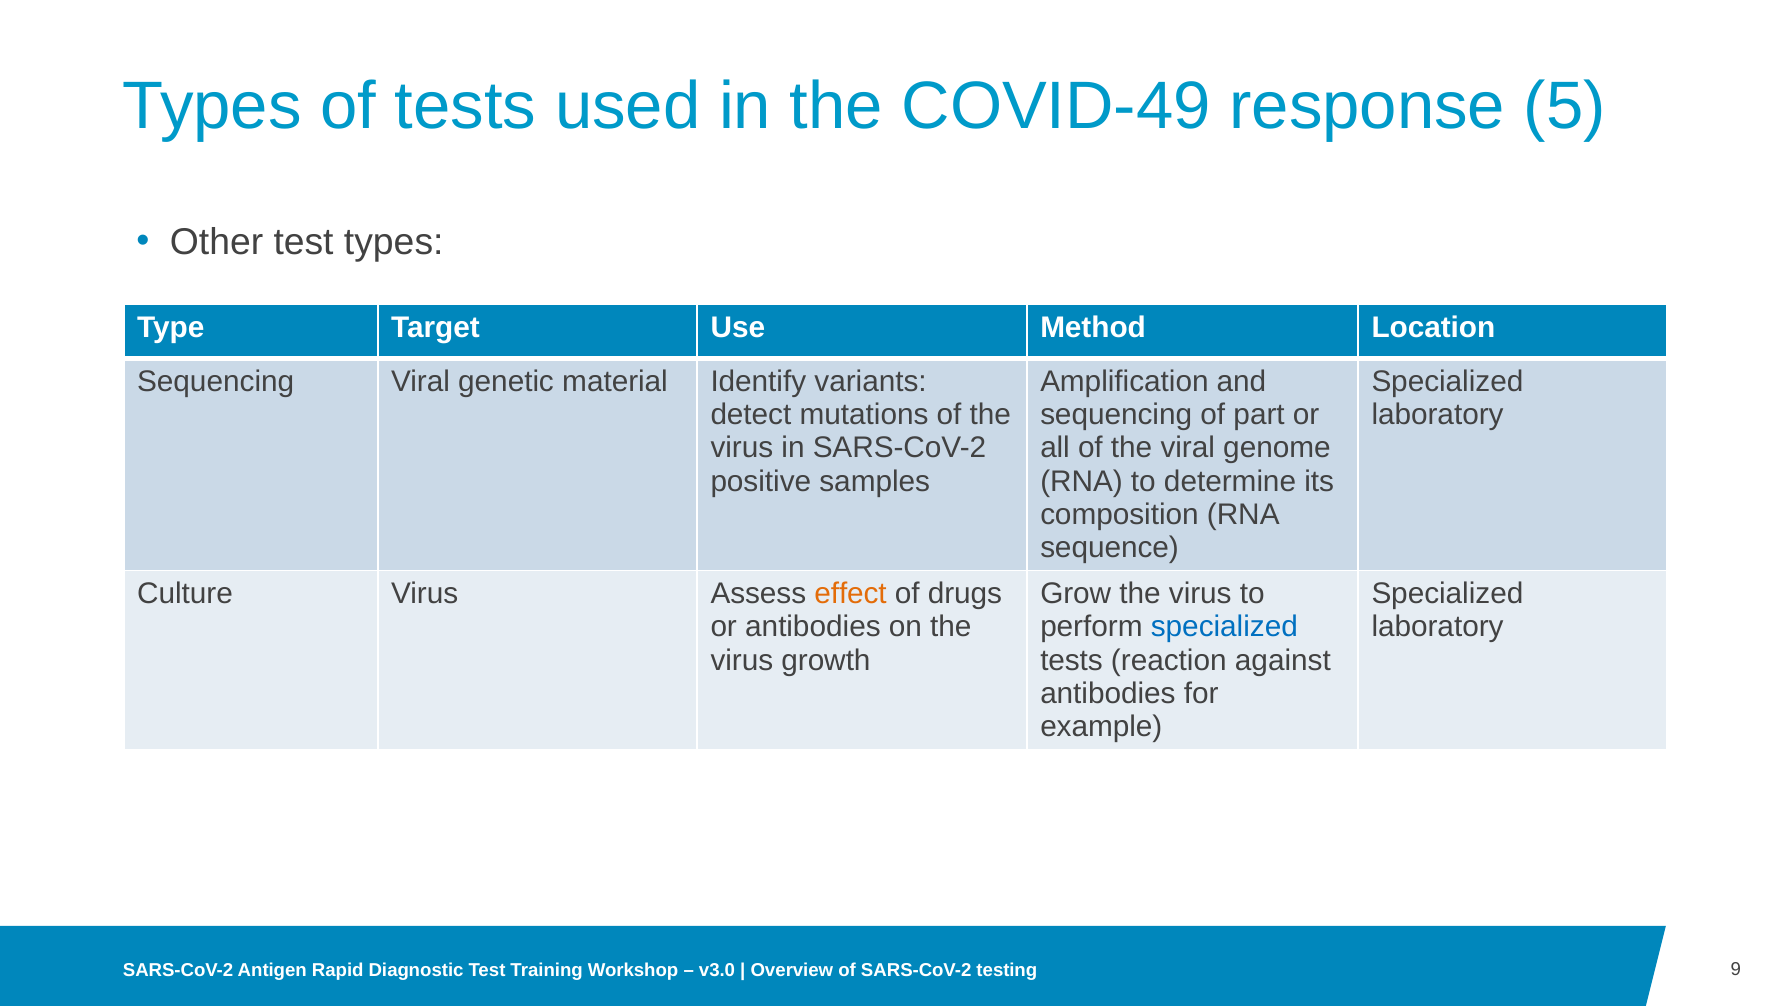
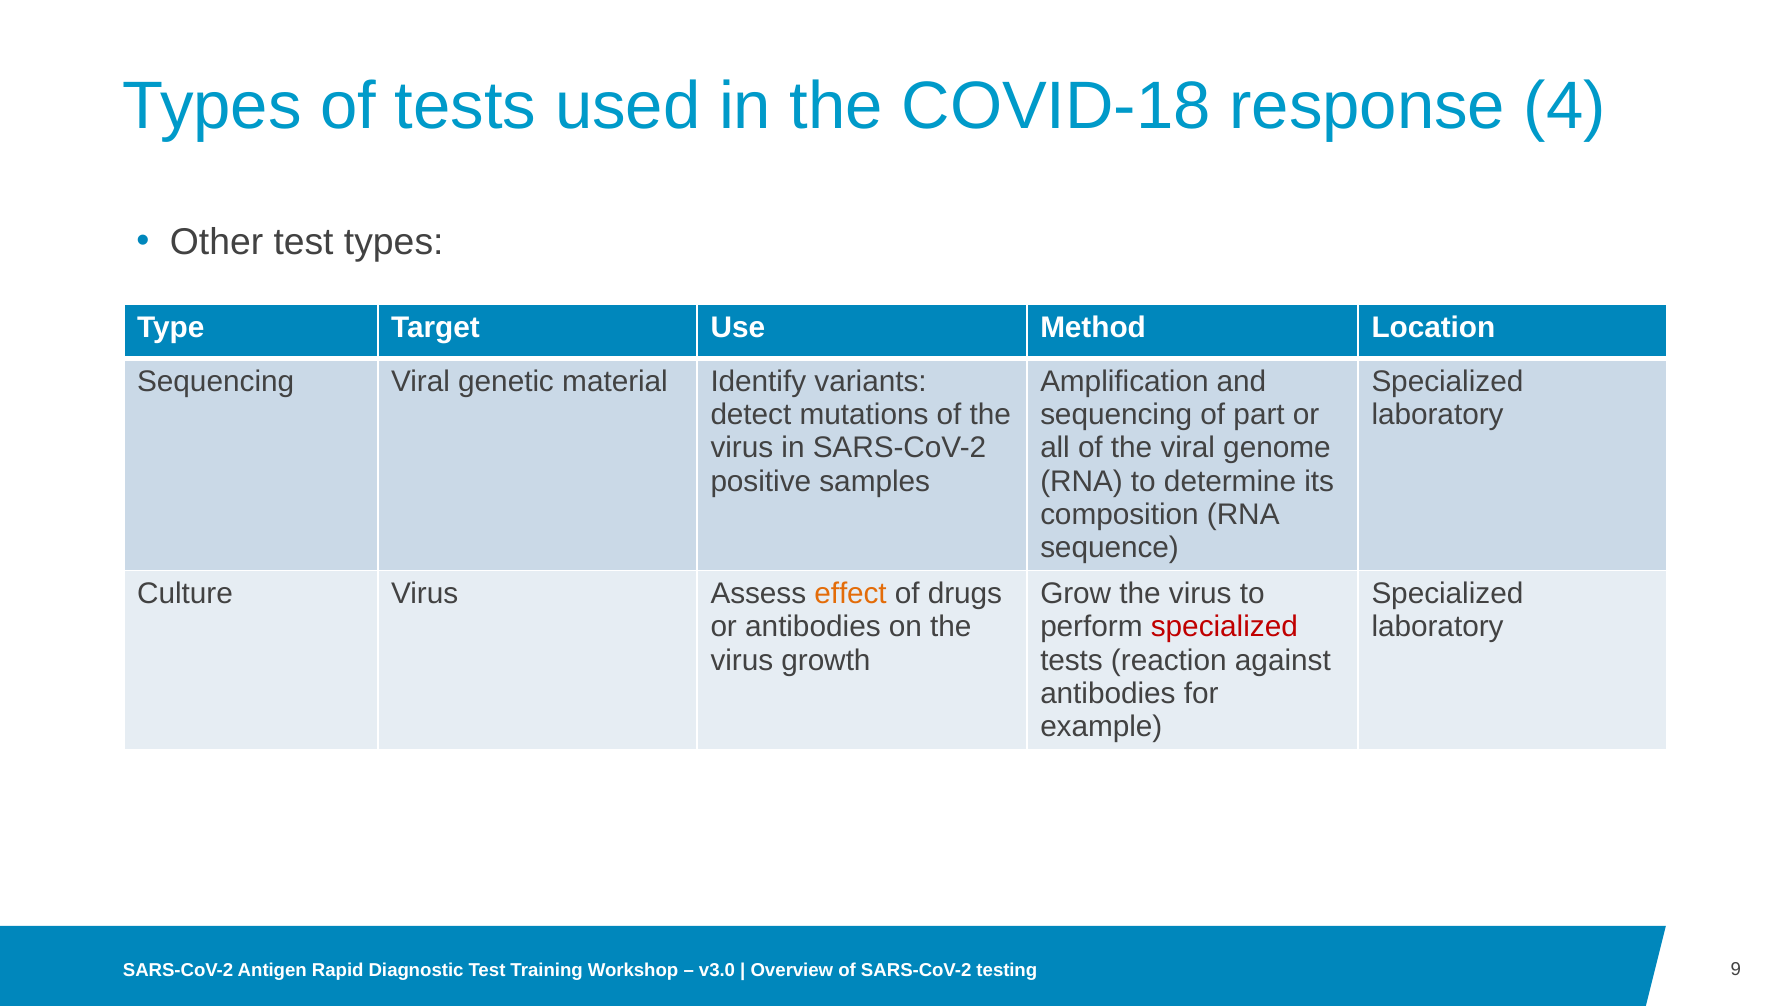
COVID-49: COVID-49 -> COVID-18
5: 5 -> 4
specialized at (1224, 627) colour: blue -> red
